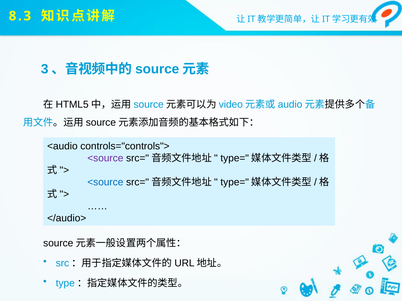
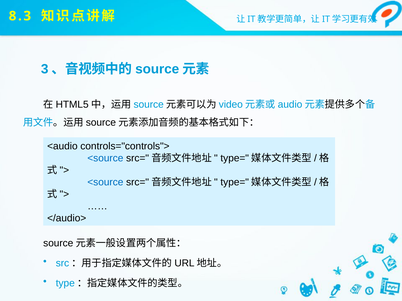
<source at (105, 158) colour: purple -> blue
